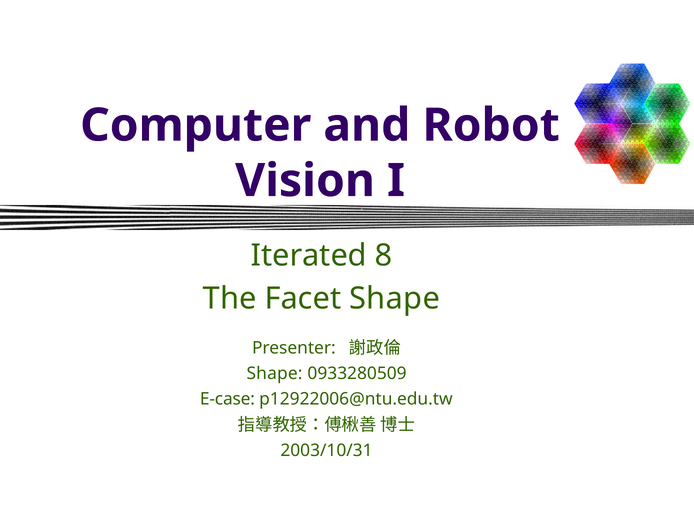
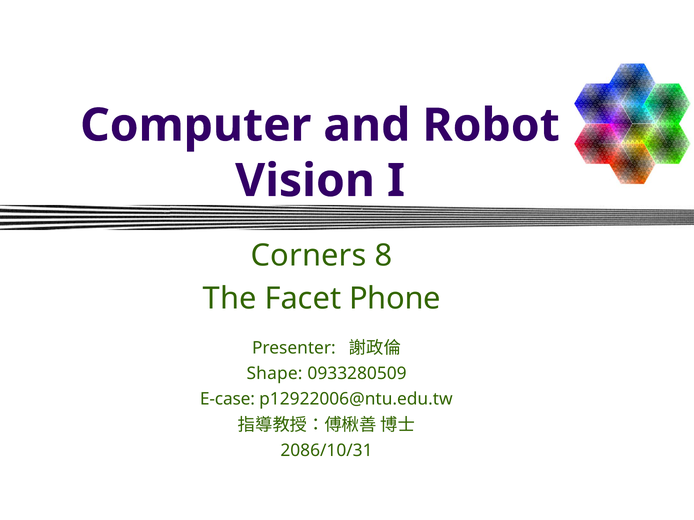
Iterated: Iterated -> Corners
Facet Shape: Shape -> Phone
2003/10/31: 2003/10/31 -> 2086/10/31
